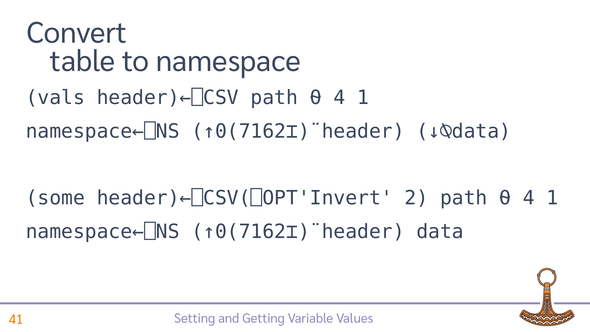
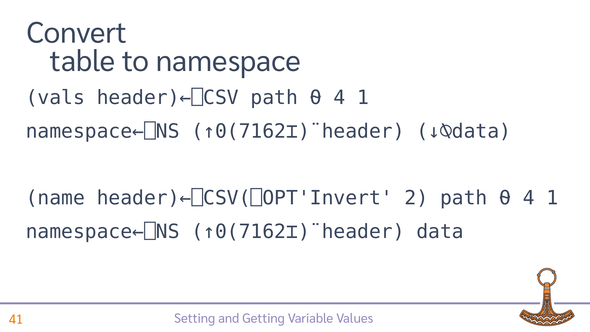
some: some -> name
